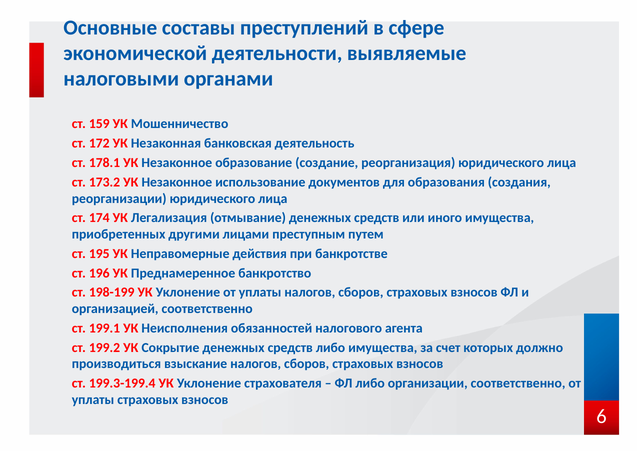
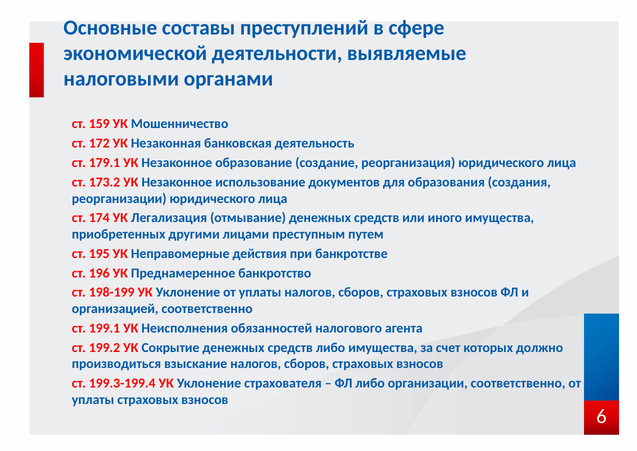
178.1: 178.1 -> 179.1
